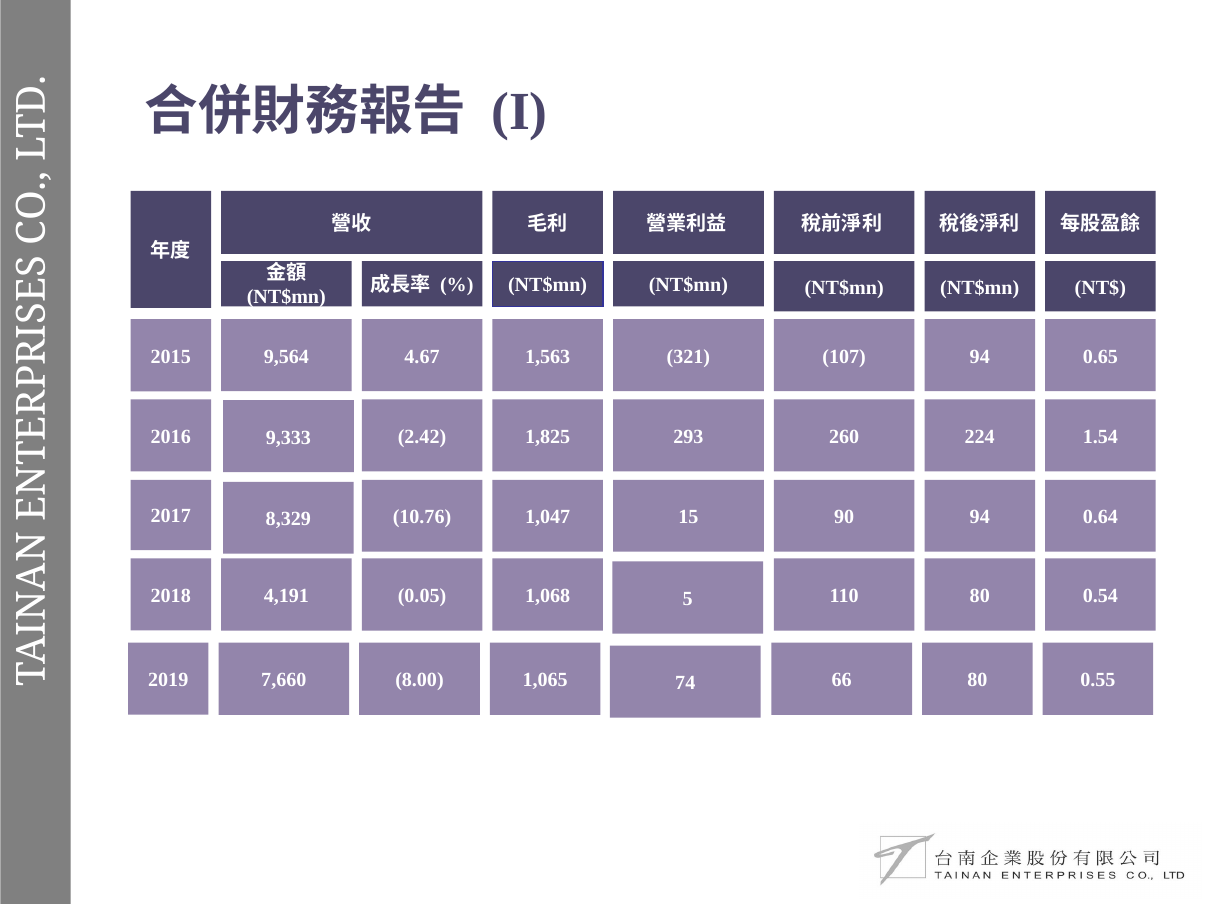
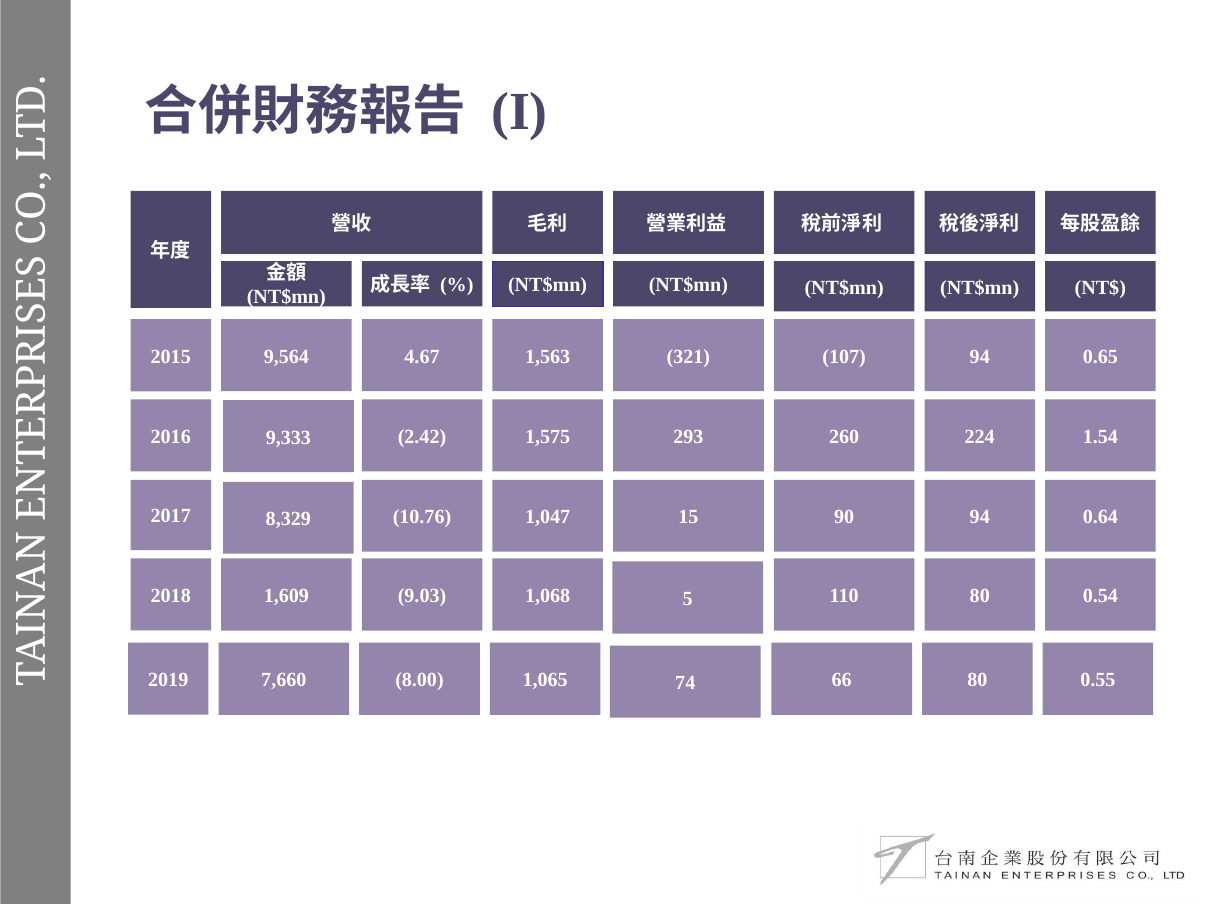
1,825: 1,825 -> 1,575
4,191: 4,191 -> 1,609
0.05: 0.05 -> 9.03
